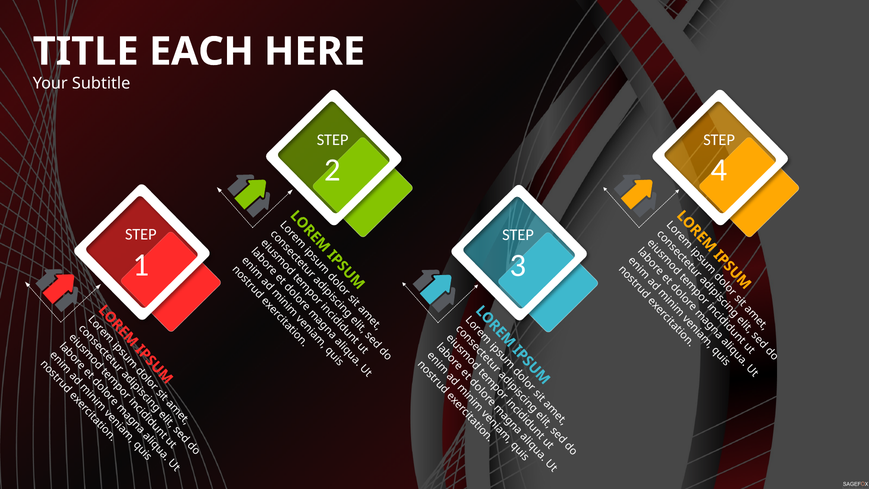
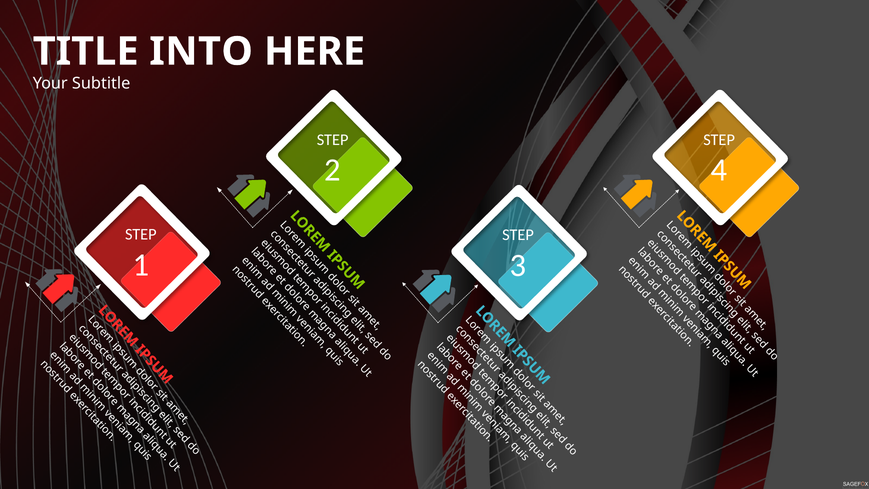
EACH: EACH -> INTO
